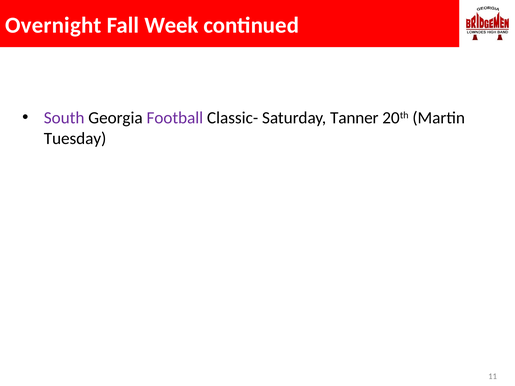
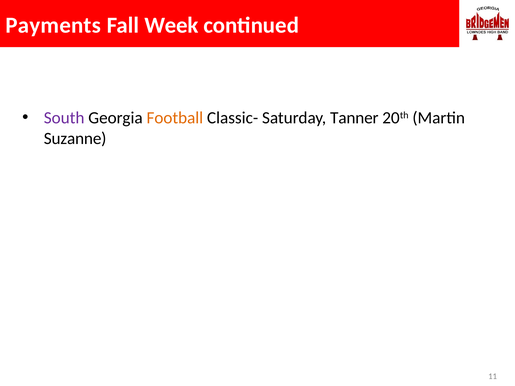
Overnight: Overnight -> Payments
Football colour: purple -> orange
Tuesday: Tuesday -> Suzanne
